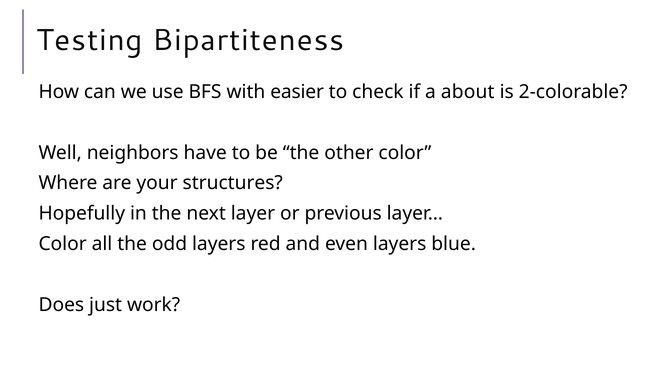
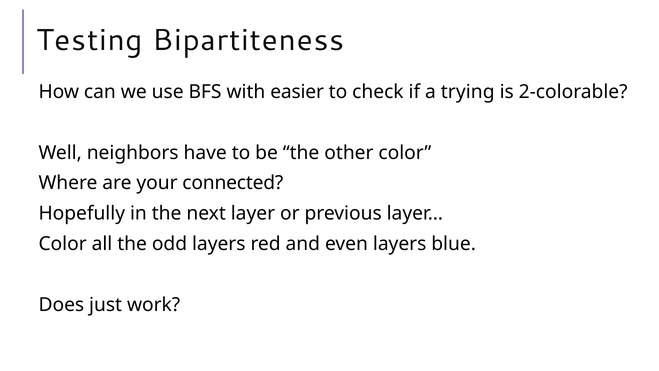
about: about -> trying
structures: structures -> connected
